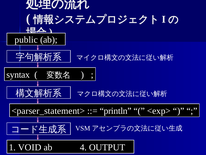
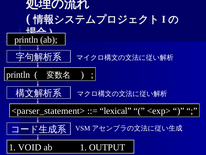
public at (26, 40): public -> println
syntax at (18, 75): syntax -> println
println: println -> lexical
ab 4: 4 -> 1
